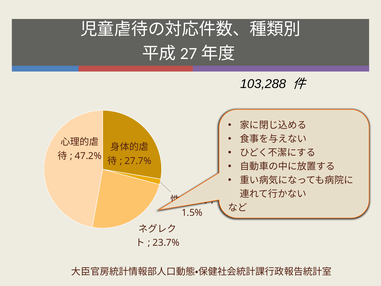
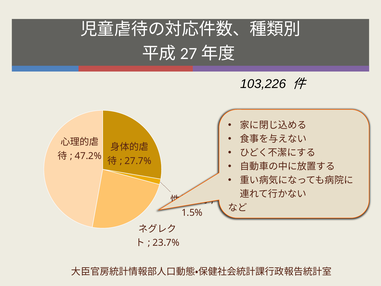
103,288: 103,288 -> 103,226
